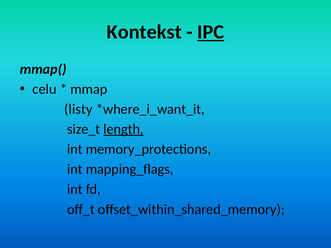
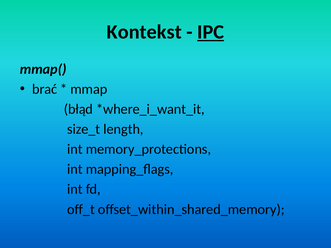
celu: celu -> brać
listy: listy -> błąd
length underline: present -> none
